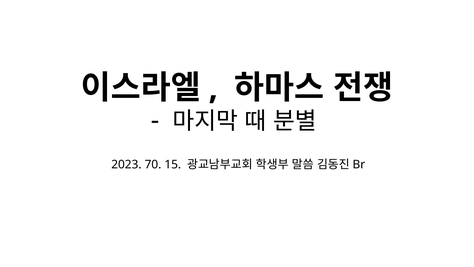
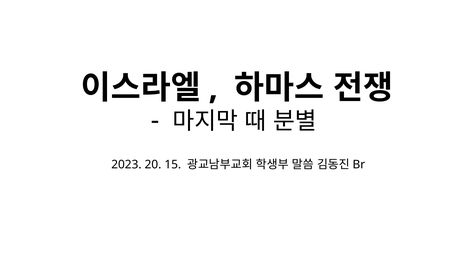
70: 70 -> 20
